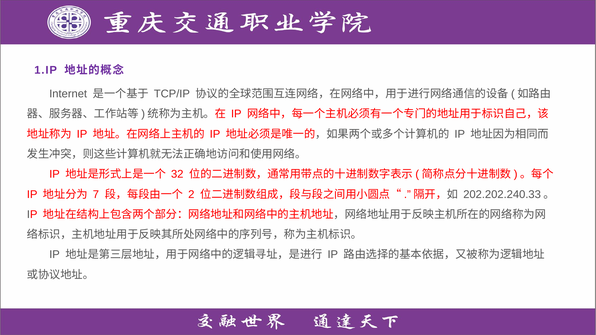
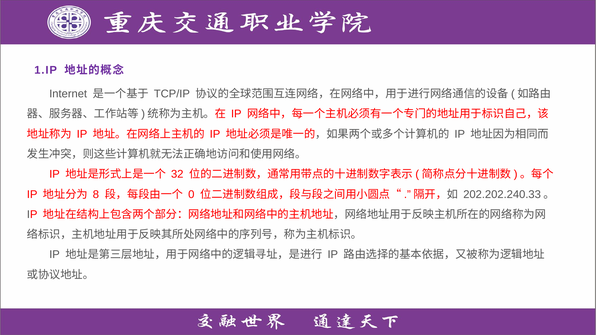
7: 7 -> 8
2: 2 -> 0
